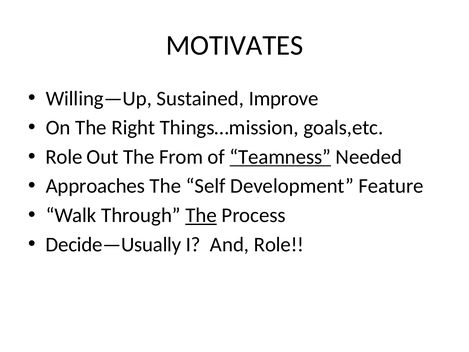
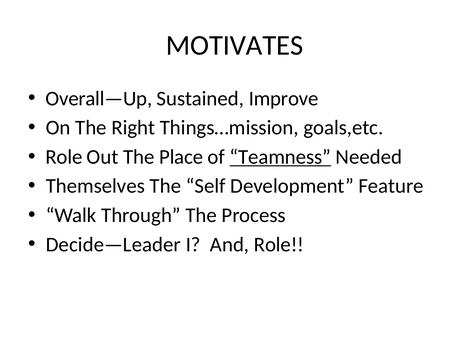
Willing—Up: Willing—Up -> Overall—Up
From: From -> Place
Approaches: Approaches -> Themselves
The at (201, 215) underline: present -> none
Decide—Usually: Decide—Usually -> Decide—Leader
